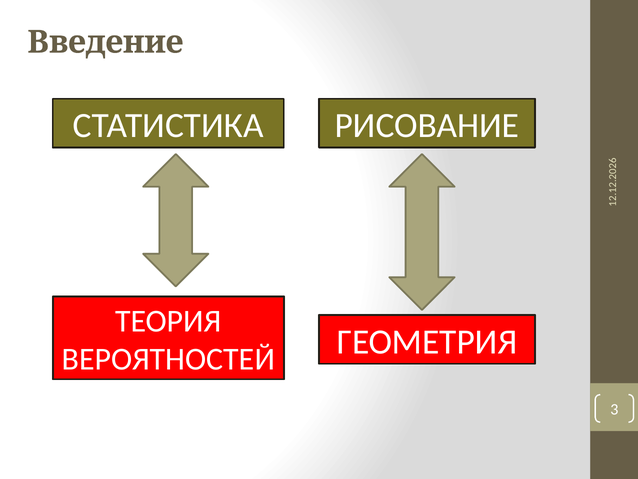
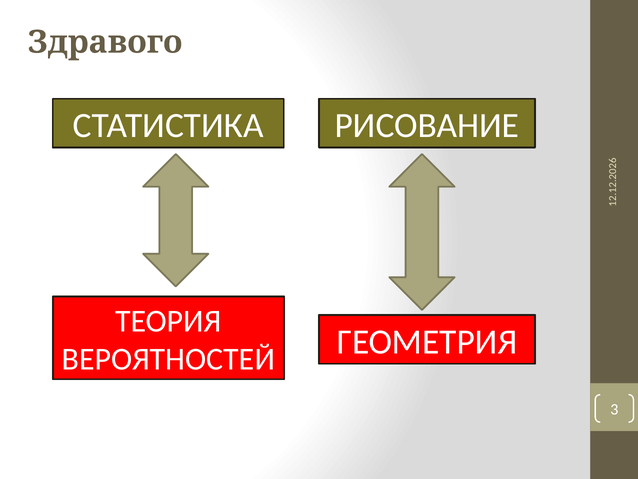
Введение: Введение -> Здравого
